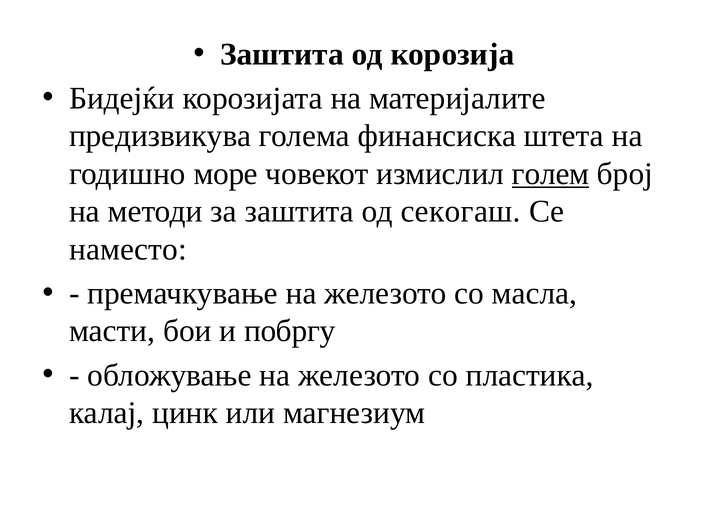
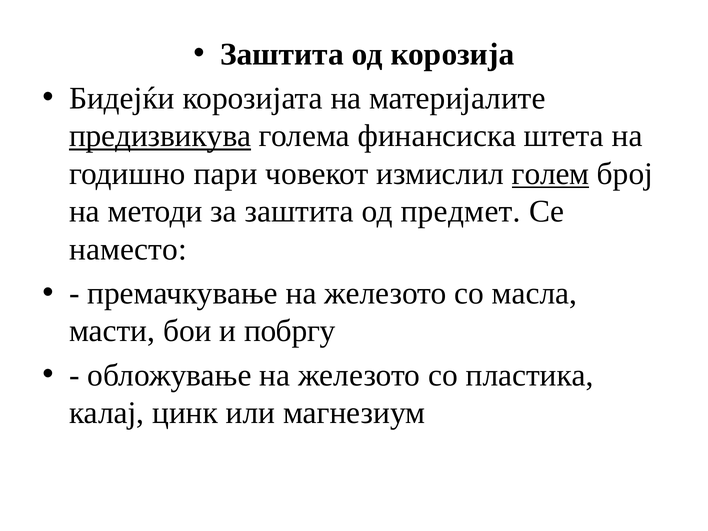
предизвикува underline: none -> present
море: море -> пари
секогаш: секогаш -> предмет
